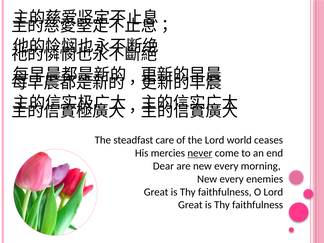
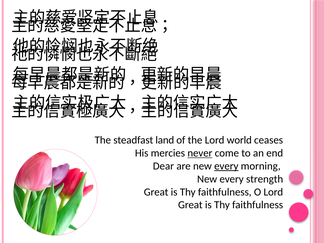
care: care -> land
every at (226, 166) underline: none -> present
enemies: enemies -> strength
